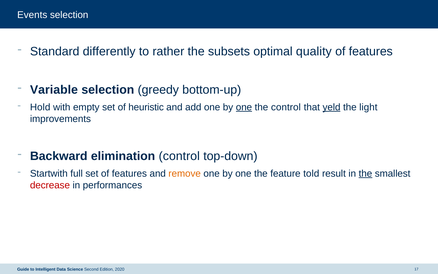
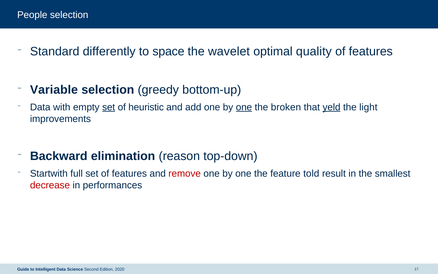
Events: Events -> People
rather: rather -> space
subsets: subsets -> wavelet
Hold at (40, 107): Hold -> Data
set at (109, 107) underline: none -> present
the control: control -> broken
elimination control: control -> reason
remove colour: orange -> red
the at (365, 173) underline: present -> none
